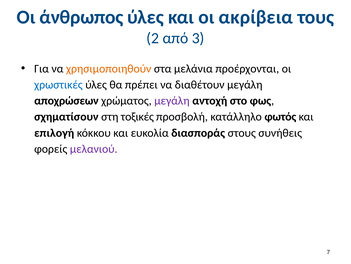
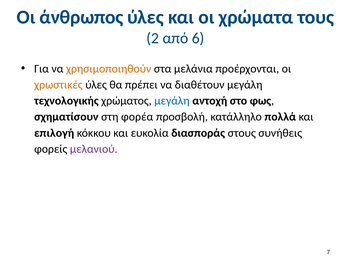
ακρίβεια: ακρίβεια -> χρώματα
3: 3 -> 6
χρωστικές colour: blue -> orange
αποχρώσεων: αποχρώσεων -> τεχνολογικής
μεγάλη at (172, 101) colour: purple -> blue
τοξικές: τοξικές -> φορέα
φωτός: φωτός -> πολλά
